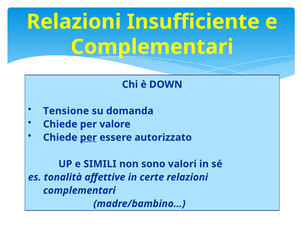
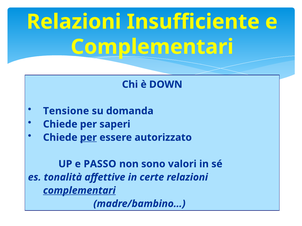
valore: valore -> saperi
SIMILI: SIMILI -> PASSO
complementari at (79, 191) underline: none -> present
